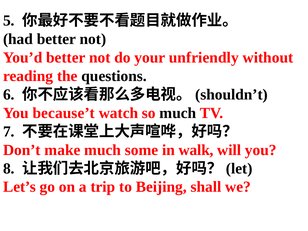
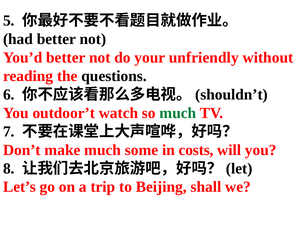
because’t: because’t -> outdoor’t
much at (178, 113) colour: black -> green
walk: walk -> costs
